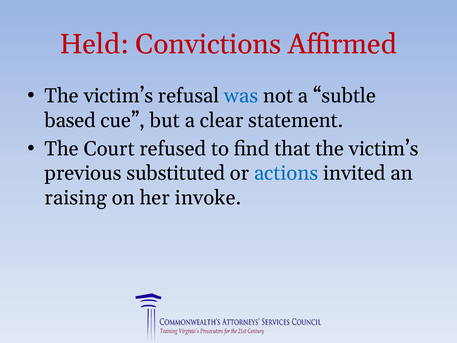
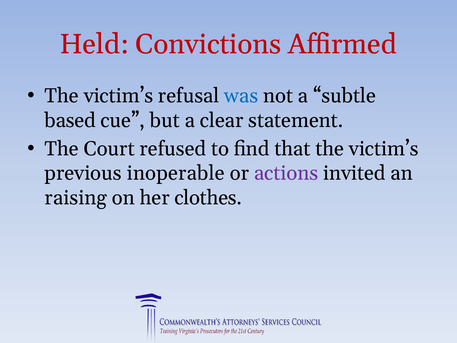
substituted: substituted -> inoperable
actions colour: blue -> purple
invoke: invoke -> clothes
